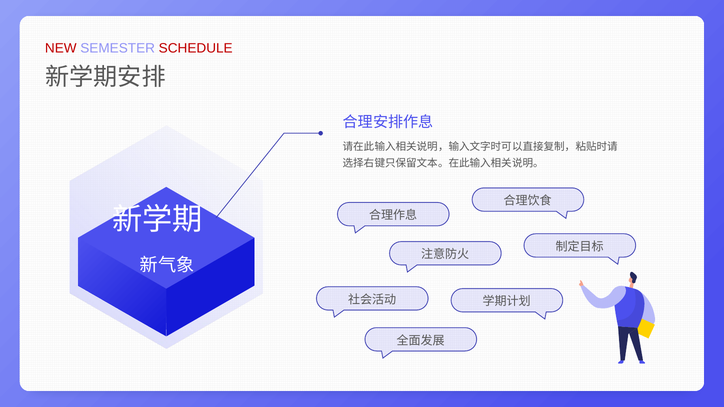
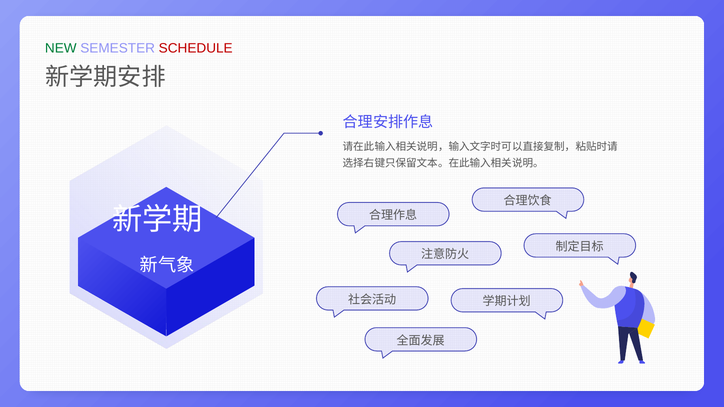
NEW colour: red -> green
